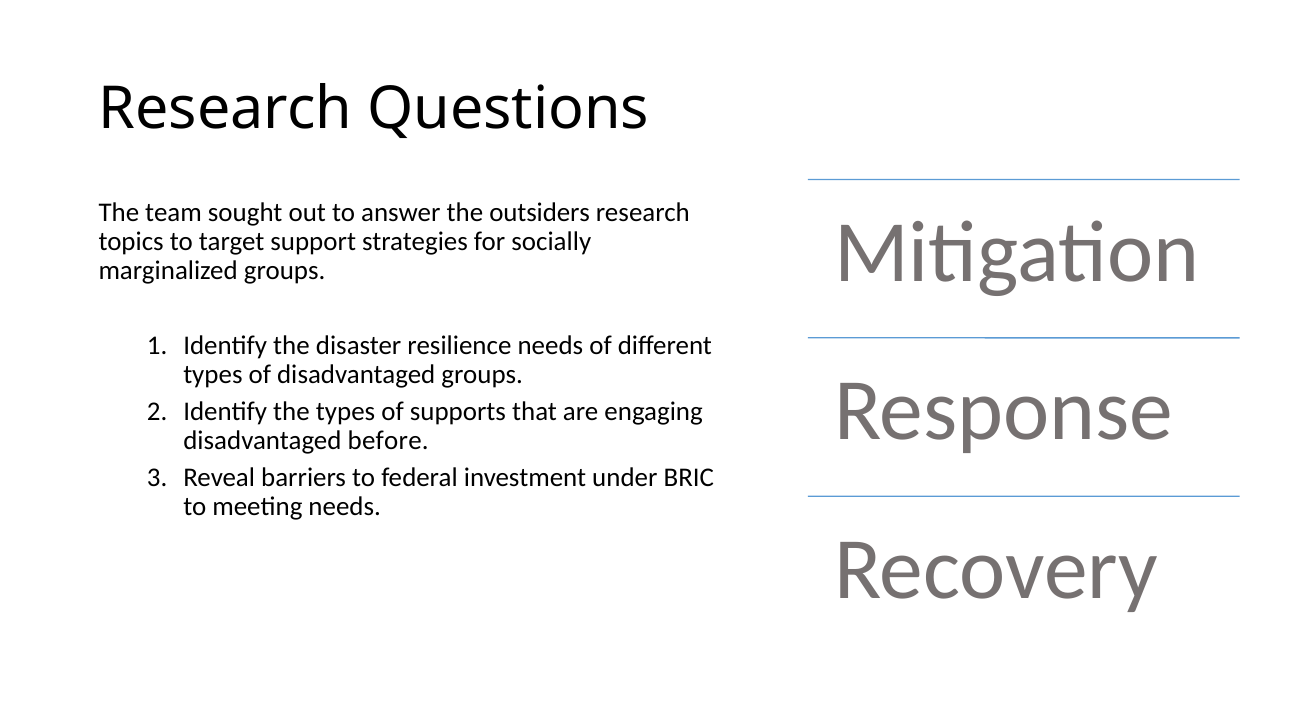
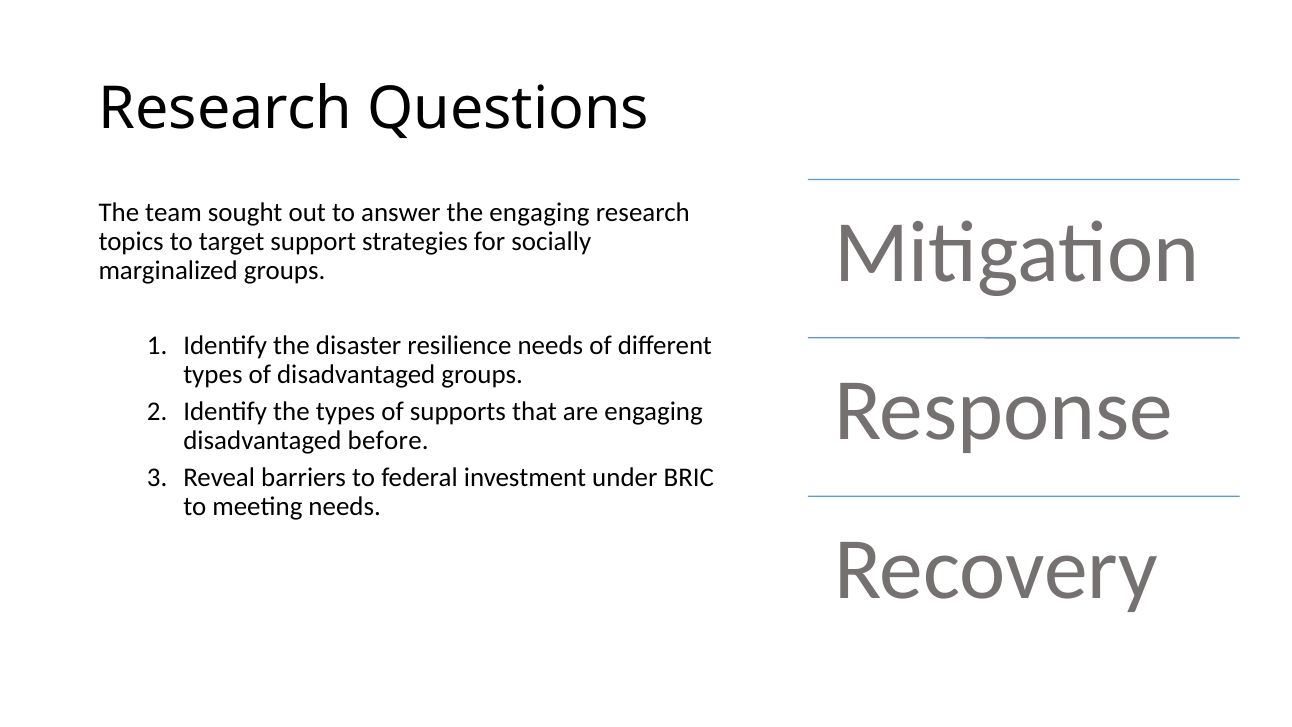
the outsiders: outsiders -> engaging
